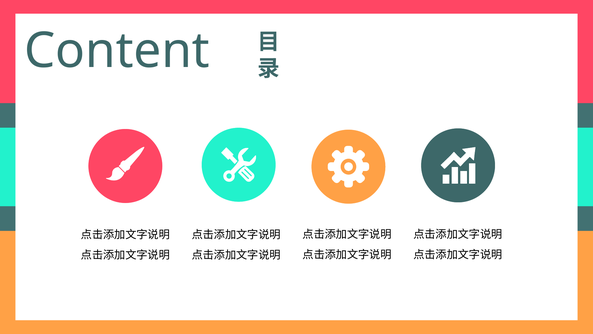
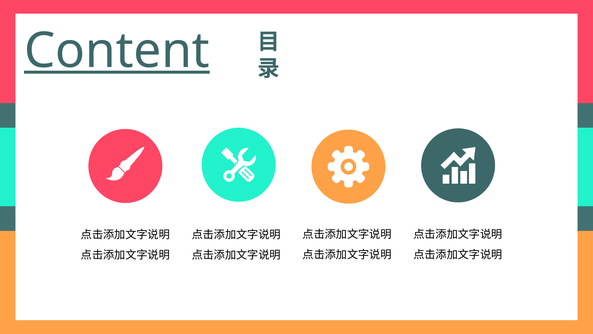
Content underline: none -> present
